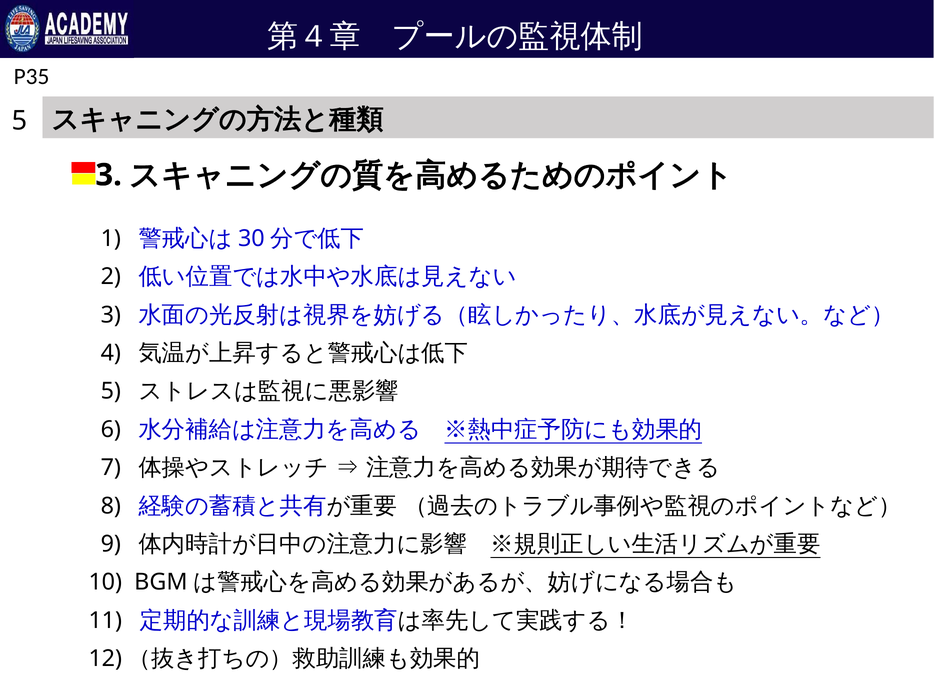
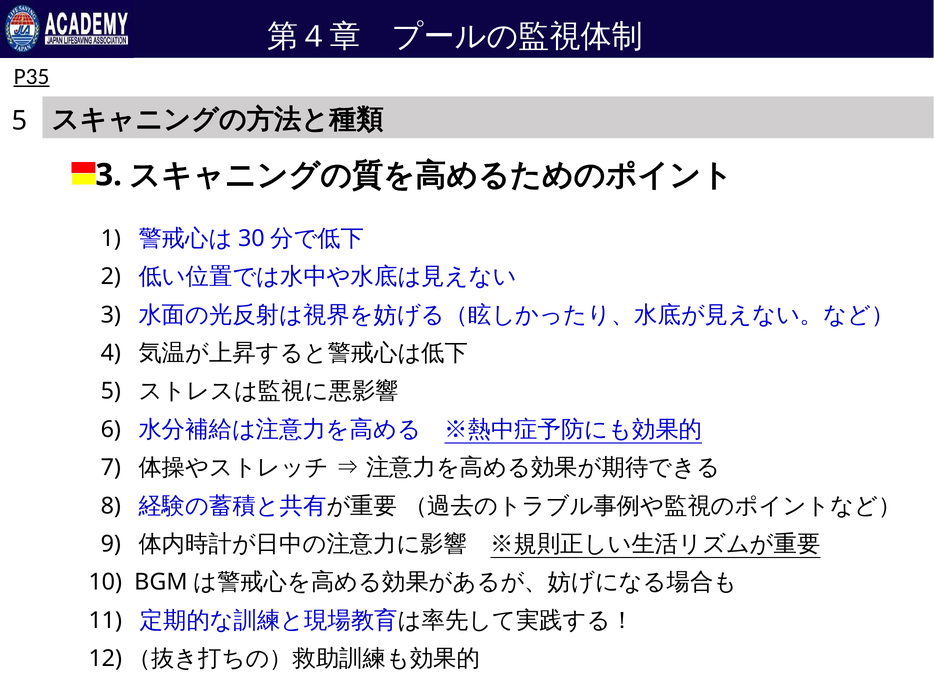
P35 underline: none -> present
